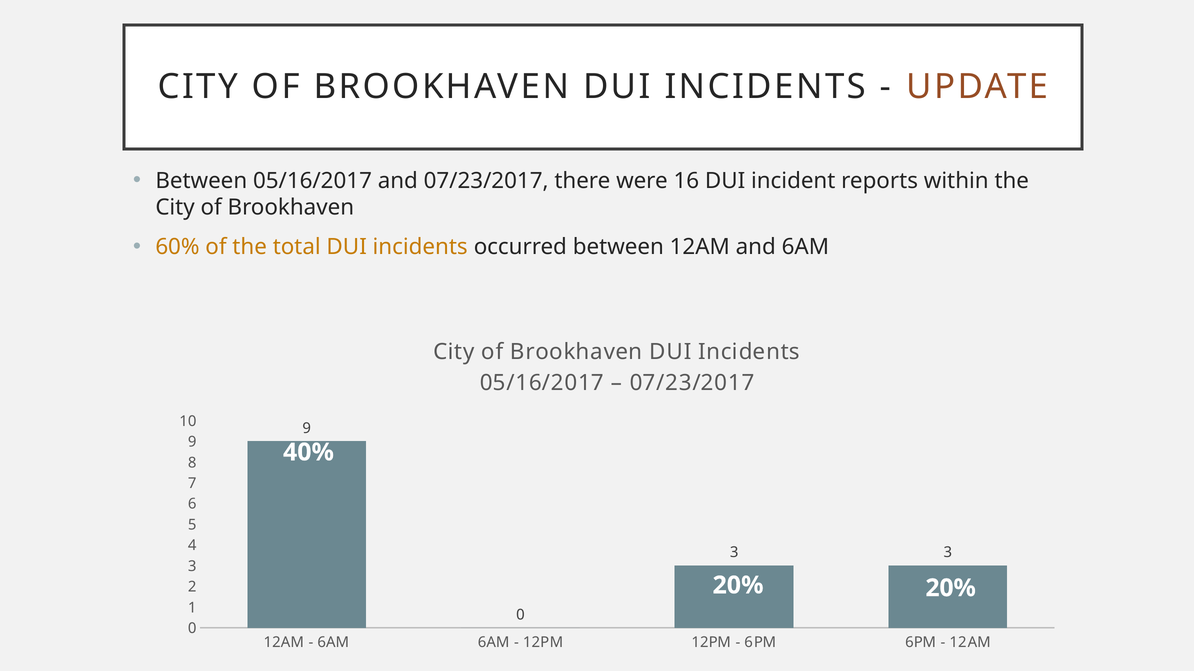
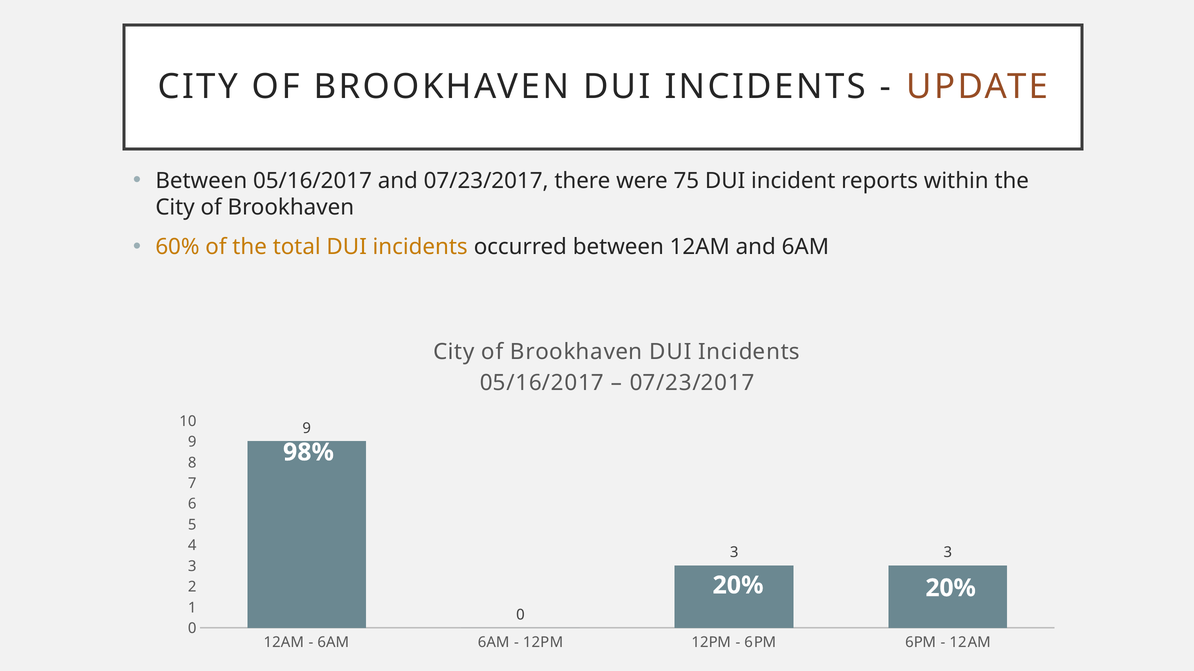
16: 16 -> 75
40%: 40% -> 98%
